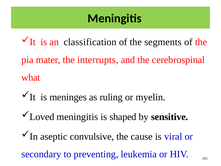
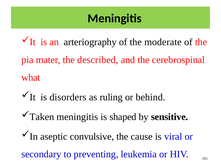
classification: classification -> arteriography
segments: segments -> moderate
interrupts: interrupts -> described
meninges: meninges -> disorders
myelin: myelin -> behind
Loved: Loved -> Taken
